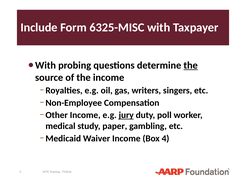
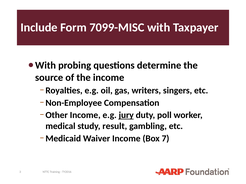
6325-MISC: 6325-MISC -> 7099-MISC
the at (191, 65) underline: present -> none
paper: paper -> result
4: 4 -> 7
